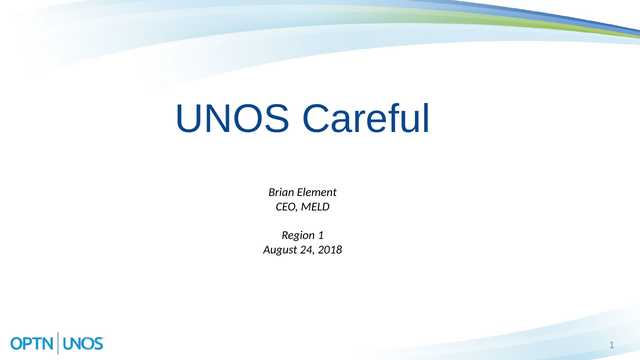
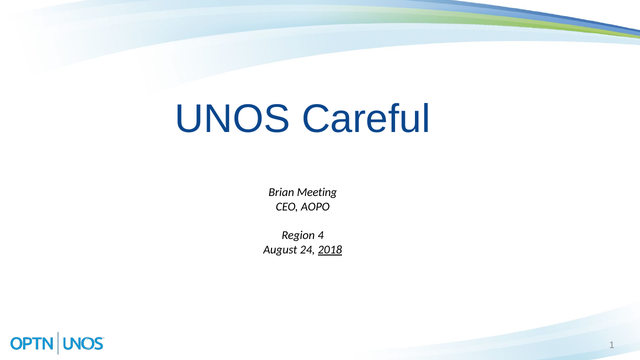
Element: Element -> Meeting
MELD: MELD -> AOPO
Region 1: 1 -> 4
2018 underline: none -> present
